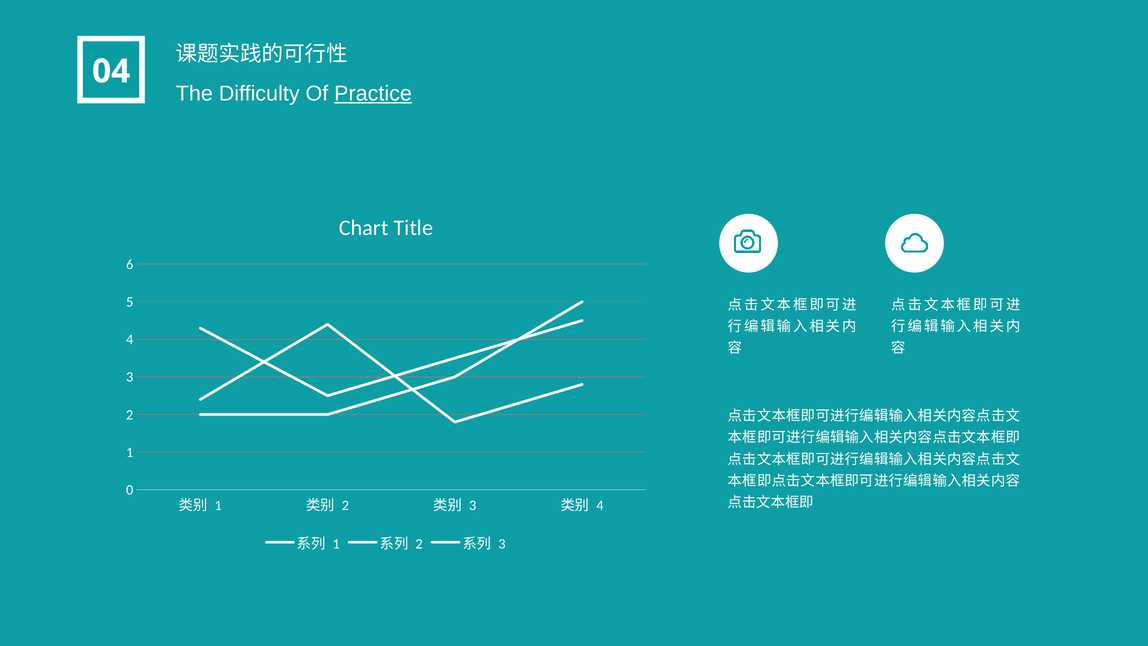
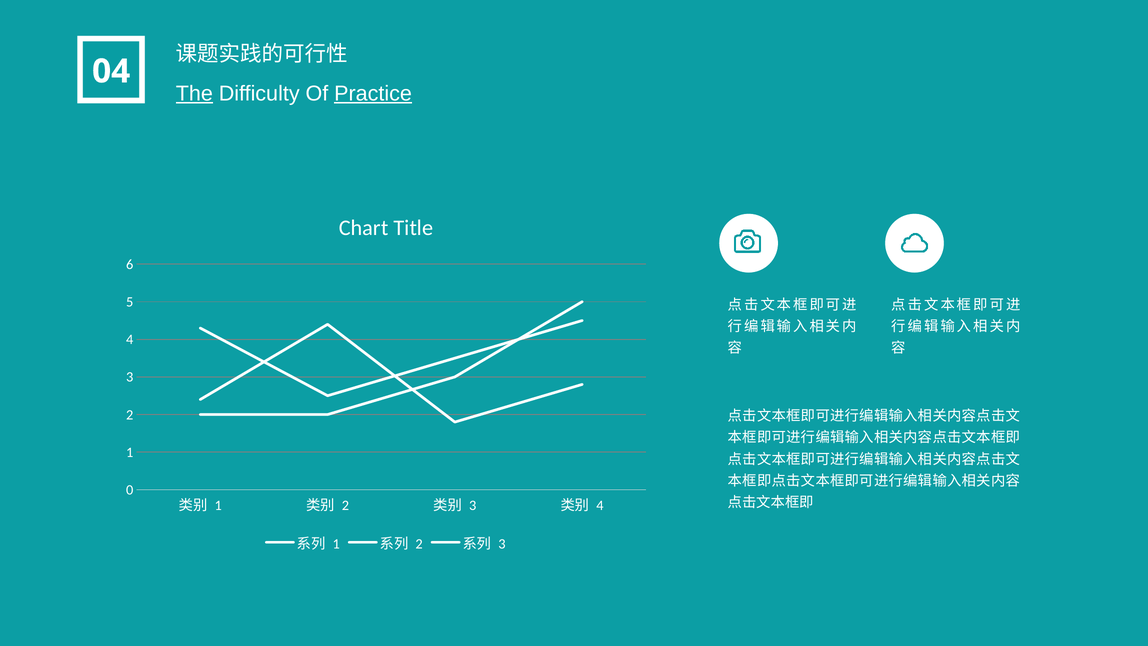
The underline: none -> present
